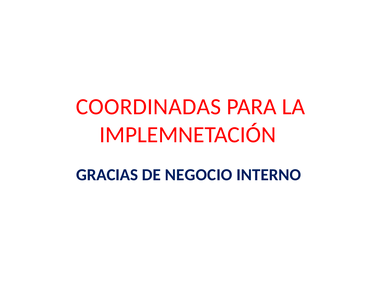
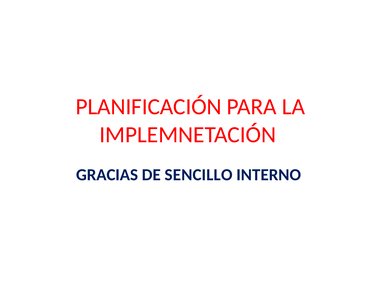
COORDINADAS: COORDINADAS -> PLANIFICACIÓN
NEGOCIO: NEGOCIO -> SENCILLO
